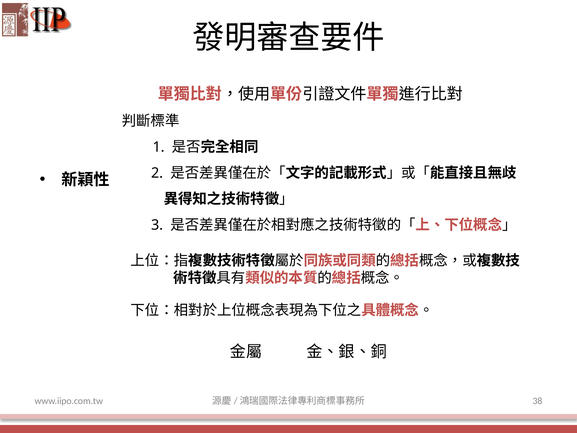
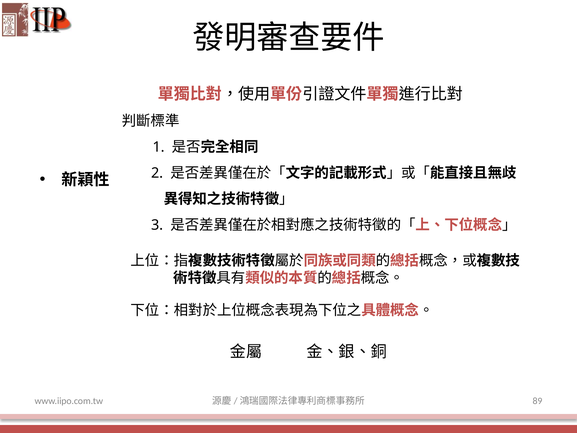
38: 38 -> 89
